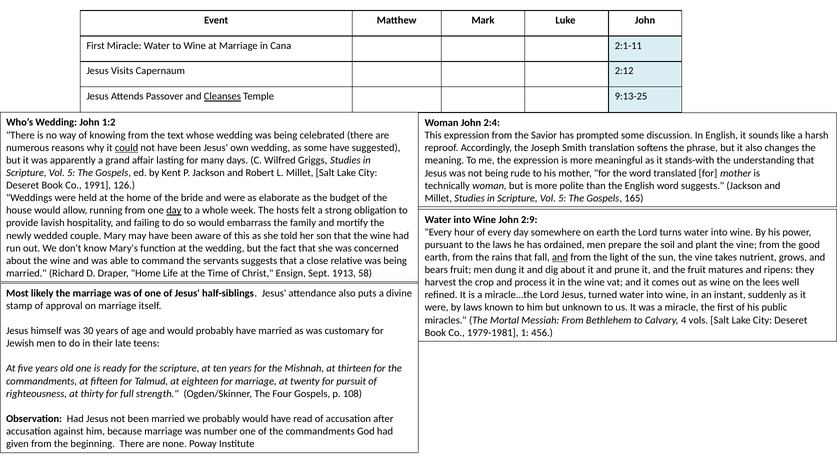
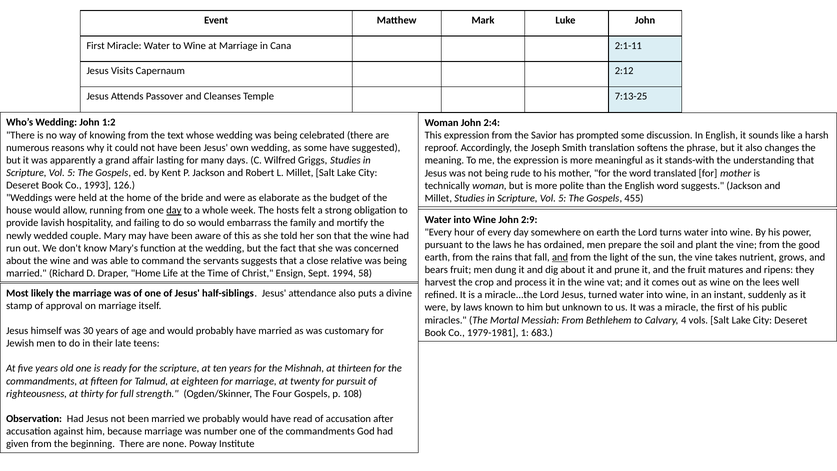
Cleanses underline: present -> none
9:13-25: 9:13-25 -> 7:13-25
could underline: present -> none
1991: 1991 -> 1993
165: 165 -> 455
1913: 1913 -> 1994
456: 456 -> 683
